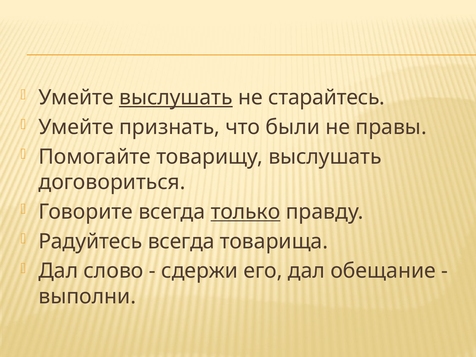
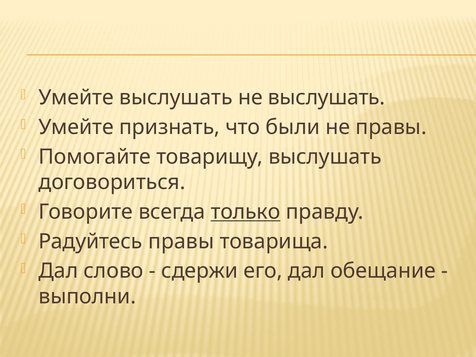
выслушать at (176, 97) underline: present -> none
не старайтесь: старайтесь -> выслушать
Радуйтесь всегда: всегда -> правы
